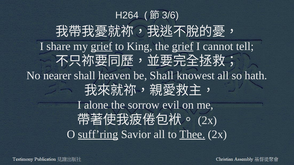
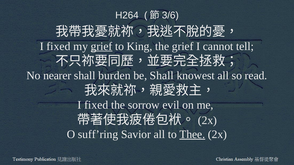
share at (58, 46): share -> fixed
grief at (183, 46) underline: present -> none
heaven: heaven -> burden
hath: hath -> read
alone at (96, 105): alone -> fixed
suff’ring underline: present -> none
